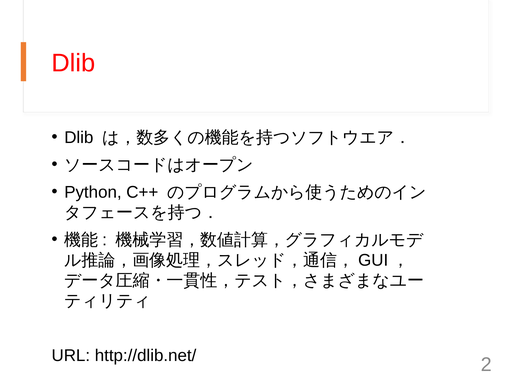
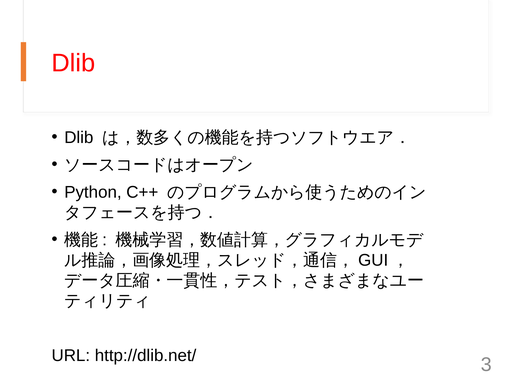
2: 2 -> 3
